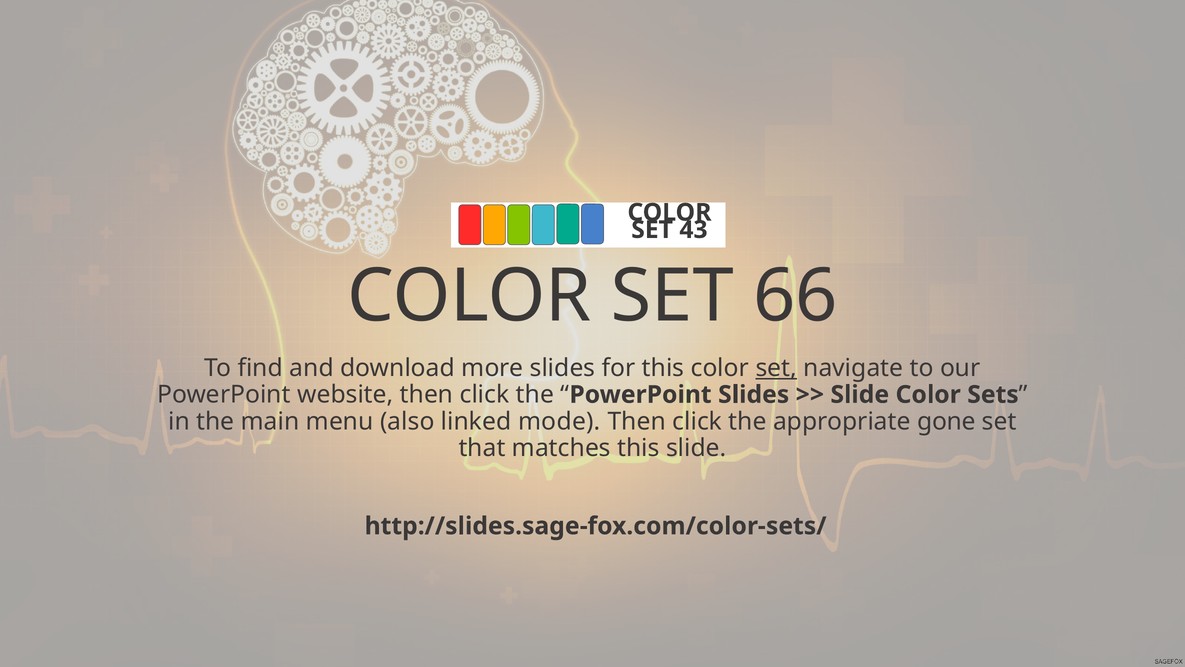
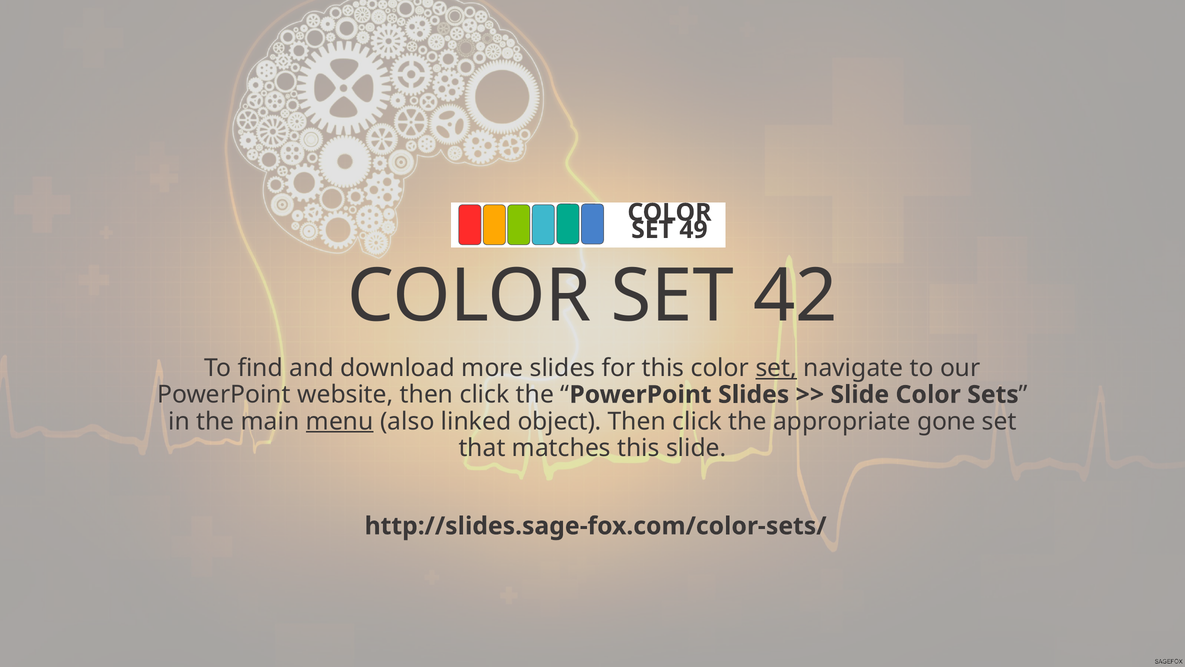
43: 43 -> 49
66: 66 -> 42
menu underline: none -> present
mode: mode -> object
